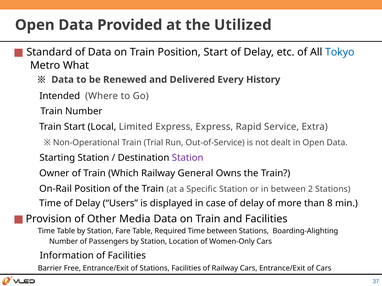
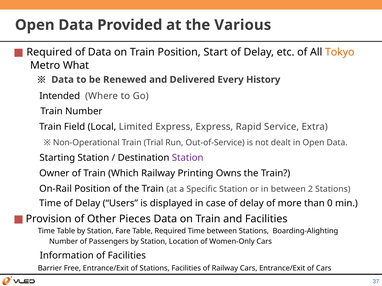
Utilized: Utilized -> Various
Standard at (49, 52): Standard -> Required
Tokyo colour: blue -> orange
Train Start: Start -> Field
General: General -> Printing
8: 8 -> 0
Media: Media -> Pieces
